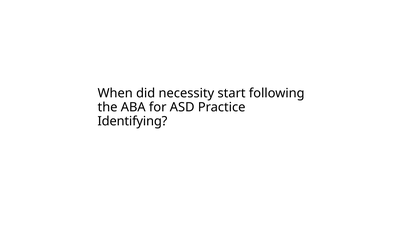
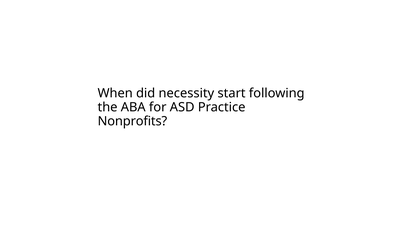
Identifying: Identifying -> Nonprofits
